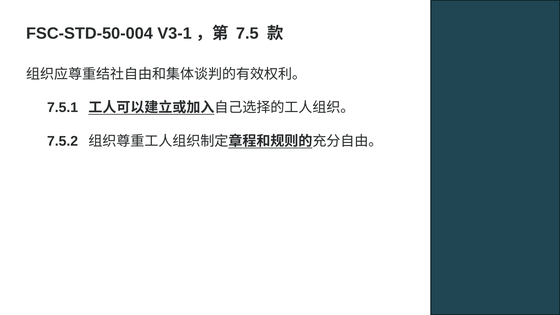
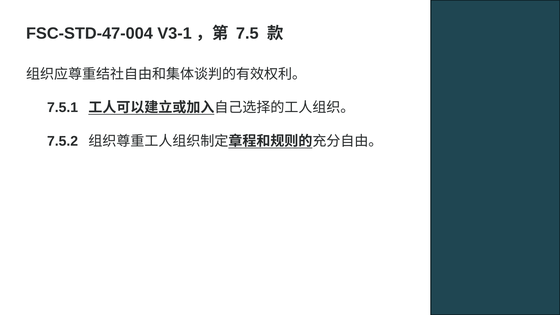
FSC-STD-50-004: FSC-STD-50-004 -> FSC-STD-47-004
